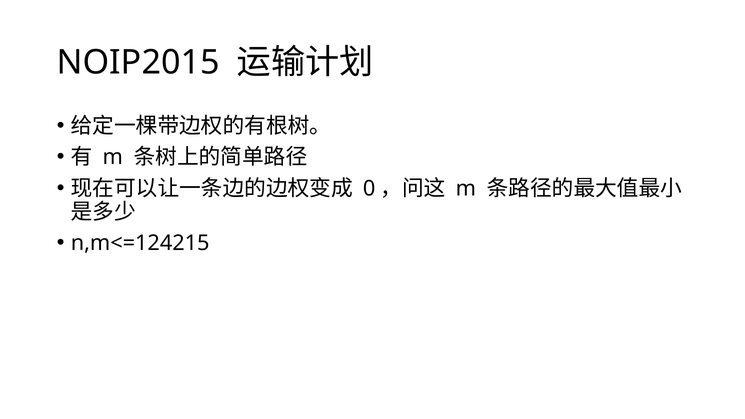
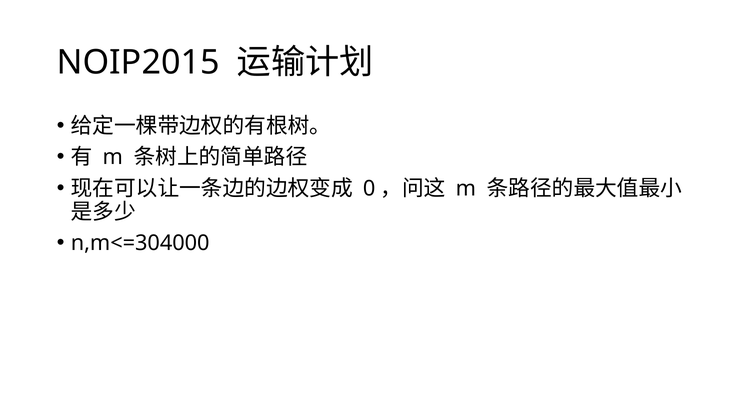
n,m<=124215: n,m<=124215 -> n,m<=304000
